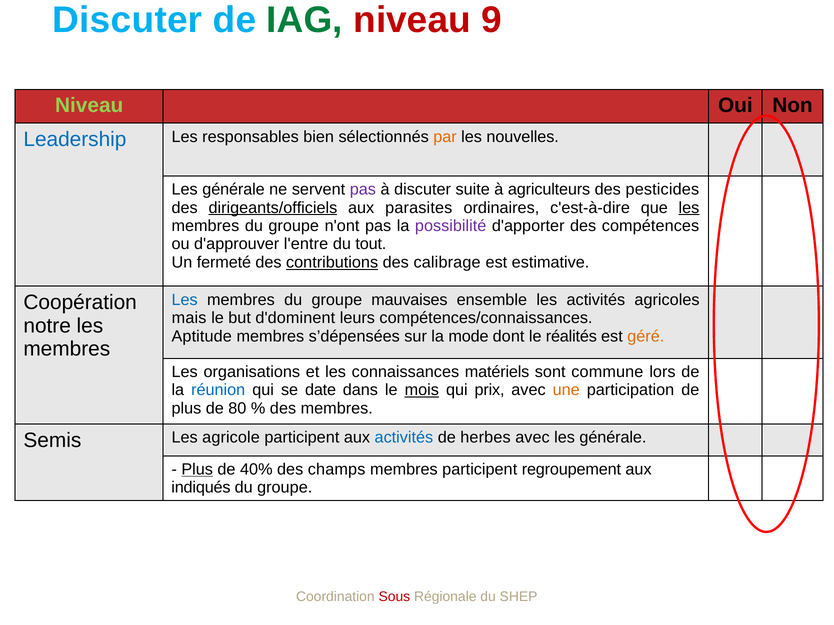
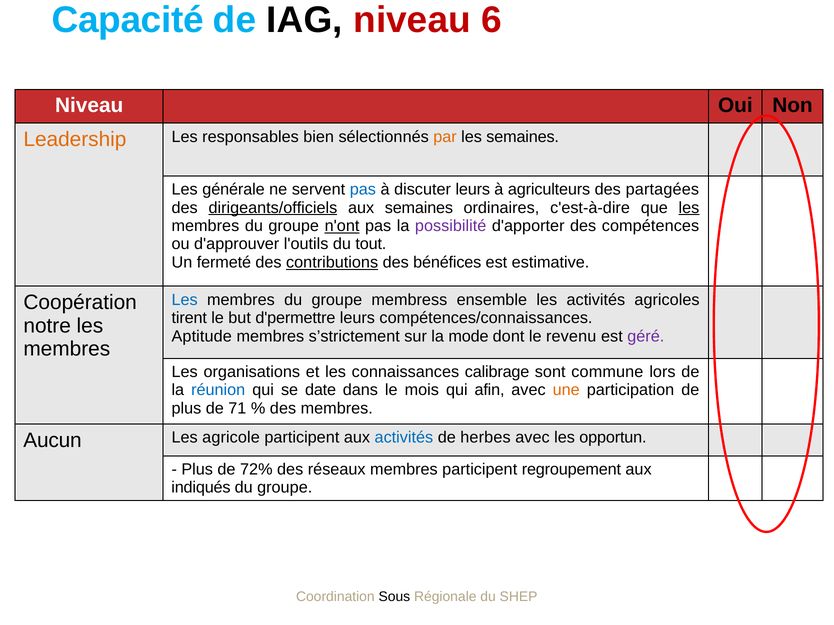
Discuter at (127, 20): Discuter -> Capacité
IAG colour: green -> black
9: 9 -> 6
Niveau at (89, 106) colour: light green -> white
Leadership colour: blue -> orange
les nouvelles: nouvelles -> semaines
pas at (363, 190) colour: purple -> blue
discuter suite: suite -> leurs
pesticides: pesticides -> partagées
aux parasites: parasites -> semaines
n'ont underline: none -> present
l'entre: l'entre -> l'outils
calibrage: calibrage -> bénéfices
mauvaises: mauvaises -> membress
mais: mais -> tirent
d'dominent: d'dominent -> d'permettre
s’dépensées: s’dépensées -> s’strictement
réalités: réalités -> revenu
géré colour: orange -> purple
matériels: matériels -> calibrage
mois underline: present -> none
prix: prix -> afin
80: 80 -> 71
Semis: Semis -> Aucun
avec les générale: générale -> opportun
Plus at (197, 470) underline: present -> none
40%: 40% -> 72%
champs: champs -> réseaux
Sous colour: red -> black
